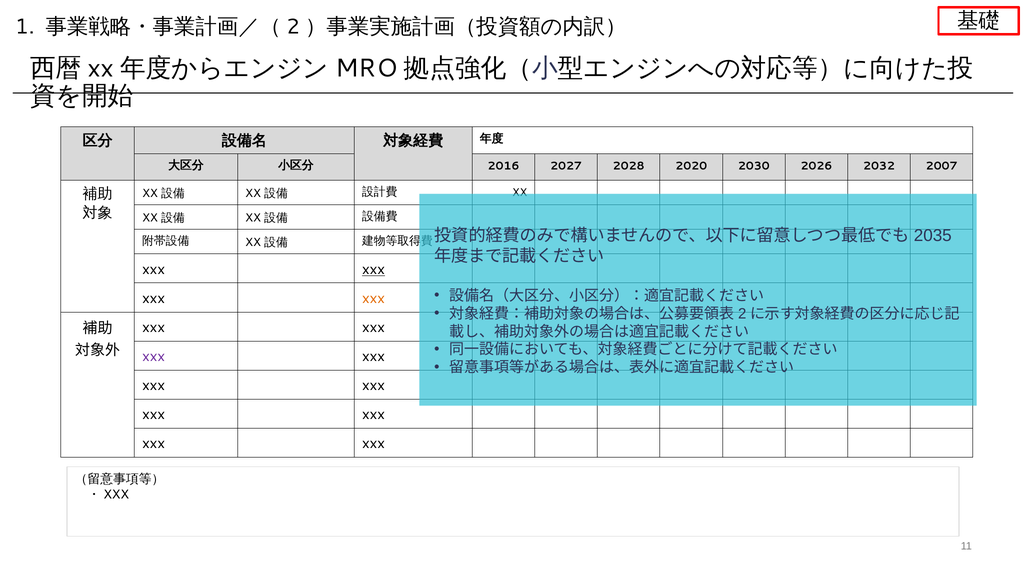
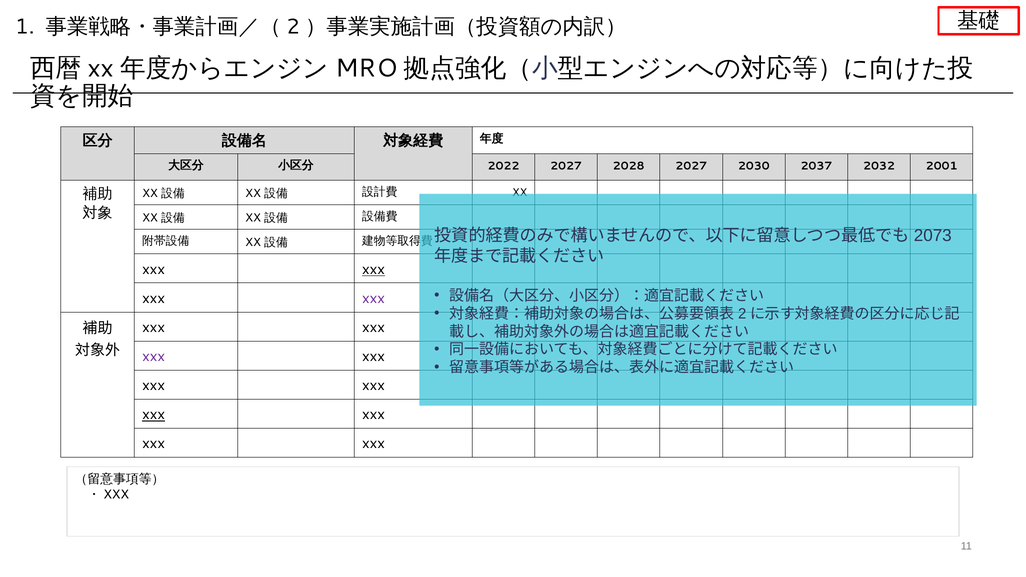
2016: 2016 -> 2022
2028 2020: 2020 -> 2027
2026: 2026 -> 2037
2007: 2007 -> 2001
2035: 2035 -> 2073
xxx at (374, 298) colour: orange -> purple
xxx at (154, 414) underline: none -> present
